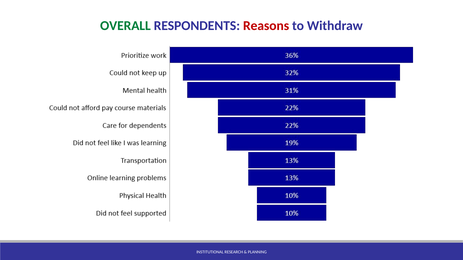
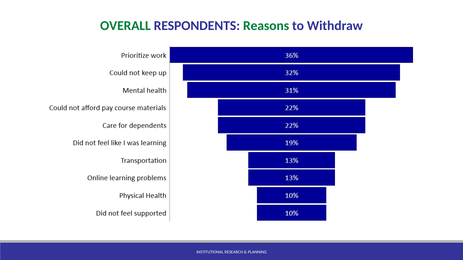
Reasons colour: red -> green
